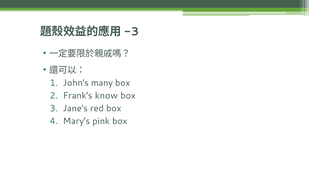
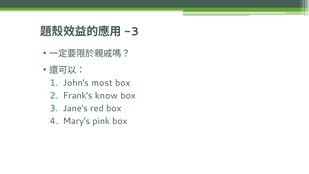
many: many -> most
